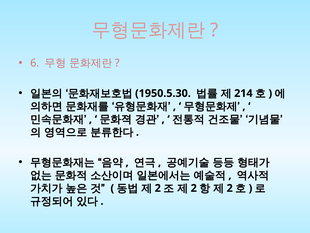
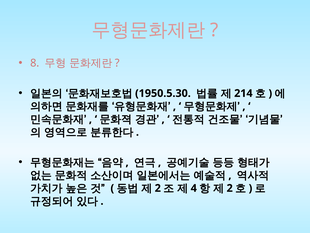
6: 6 -> 8
2 at (194, 188): 2 -> 4
